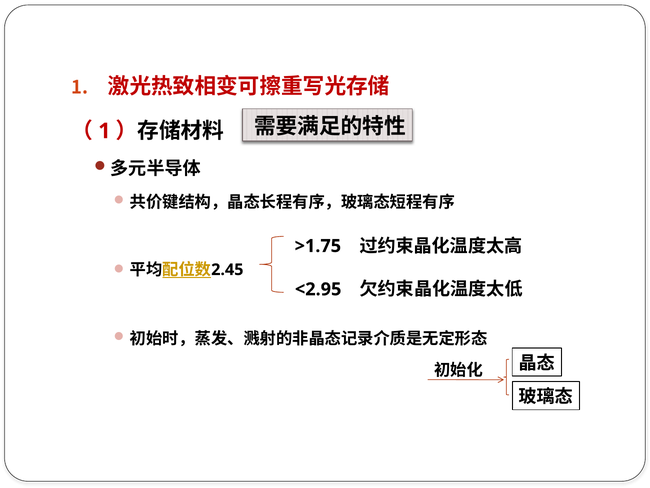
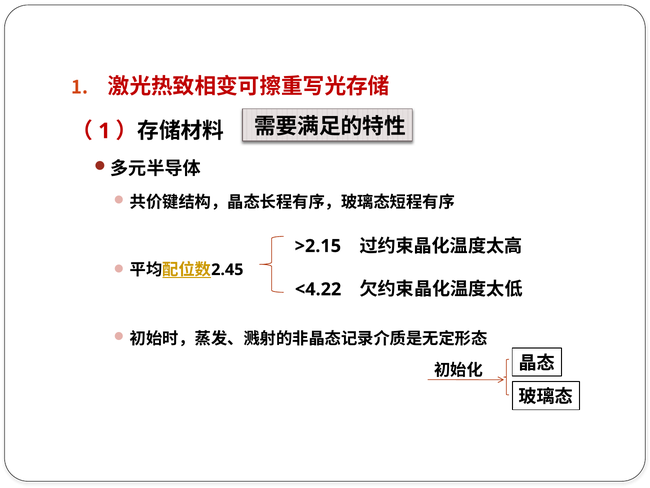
>1.75: >1.75 -> >2.15
<2.95: <2.95 -> <4.22
